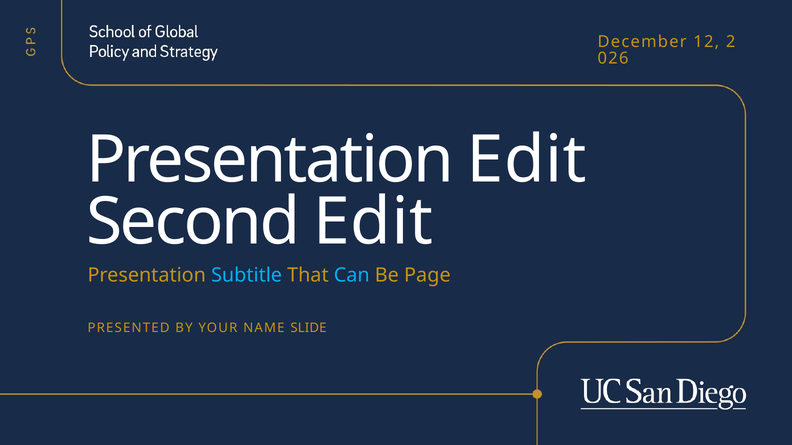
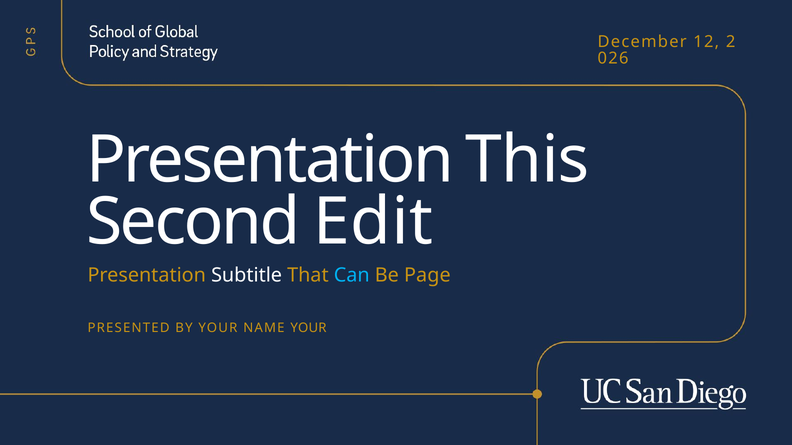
Presentation Edit: Edit -> This
Subtitle colour: light blue -> white
NAME SLIDE: SLIDE -> YOUR
